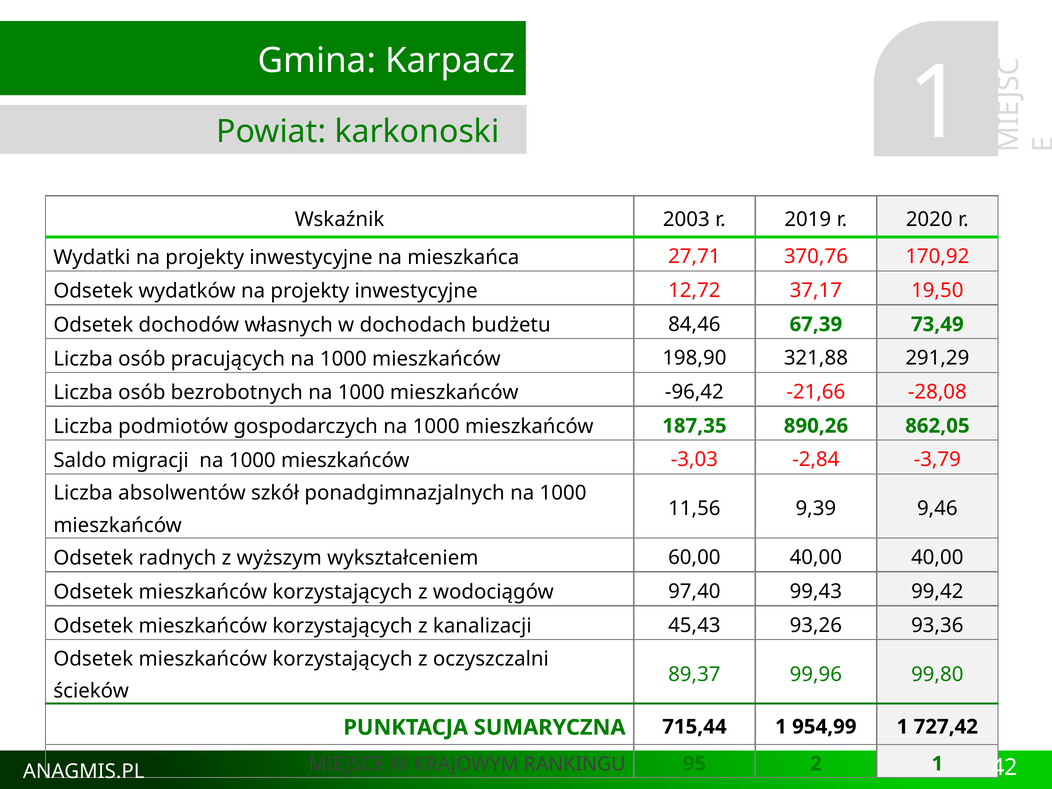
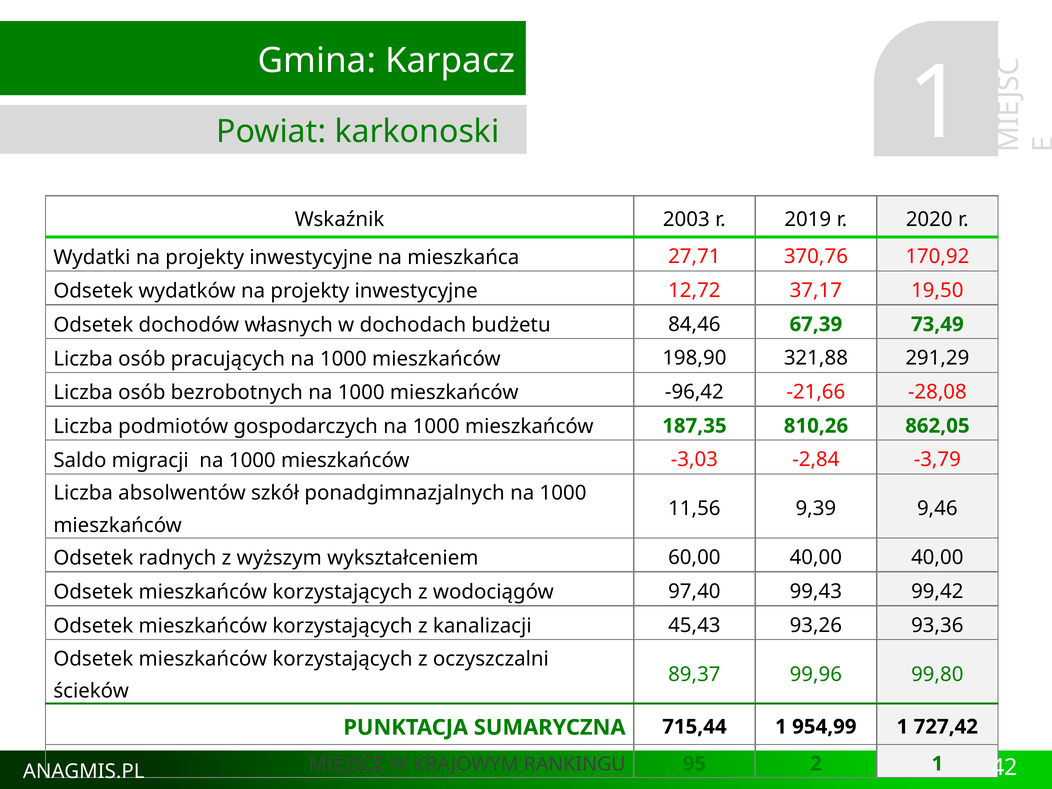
890,26: 890,26 -> 810,26
